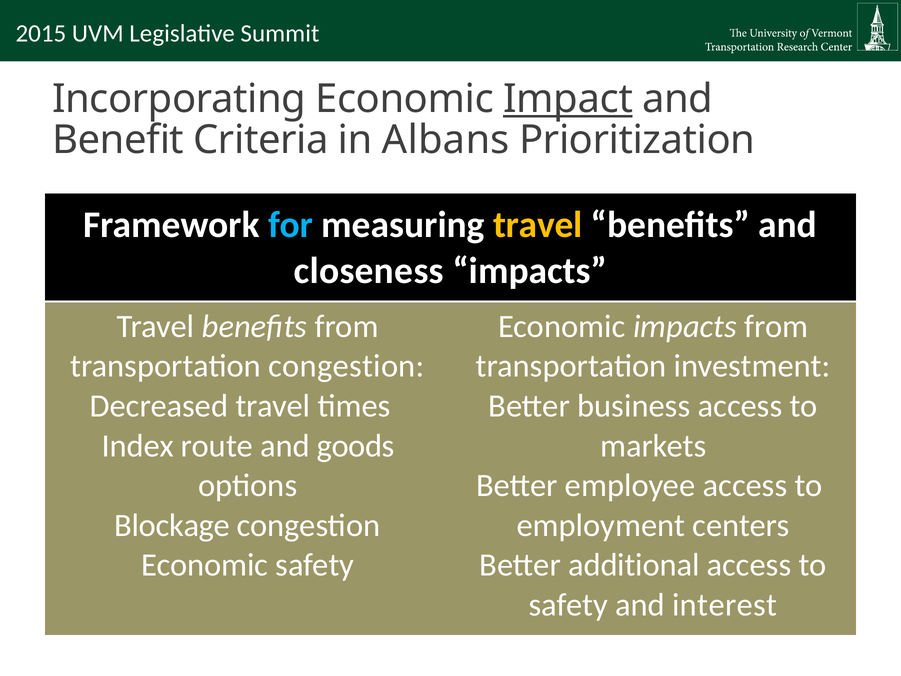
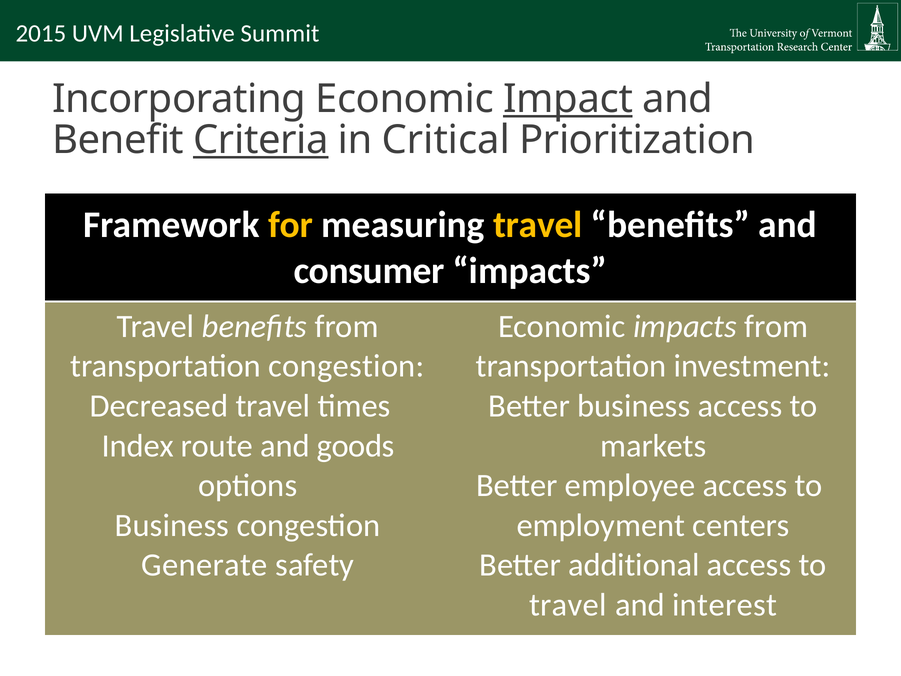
Criteria underline: none -> present
Albans: Albans -> Critical
for colour: light blue -> yellow
closeness: closeness -> consumer
Blockage at (172, 525): Blockage -> Business
Economic at (205, 565): Economic -> Generate
safety at (568, 605): safety -> travel
